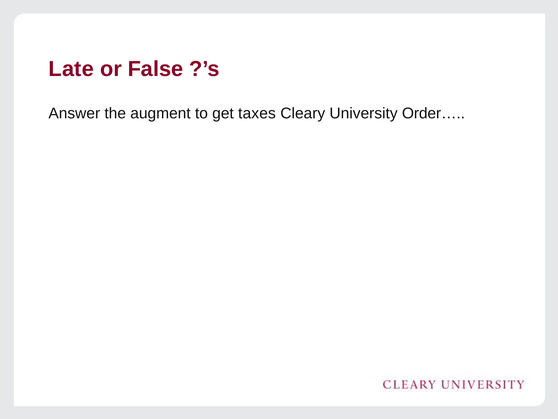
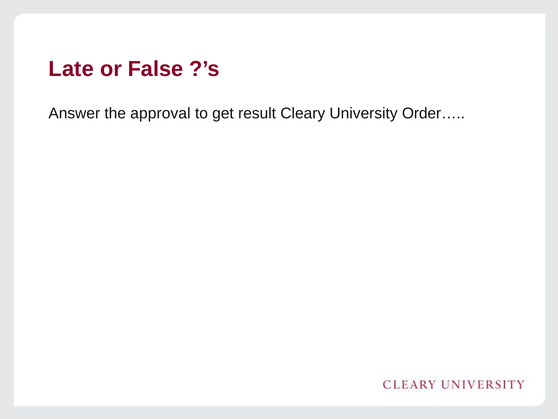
augment: augment -> approval
taxes: taxes -> result
